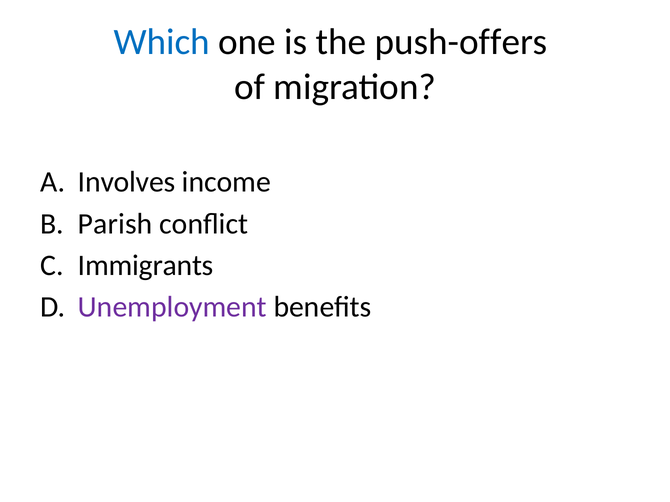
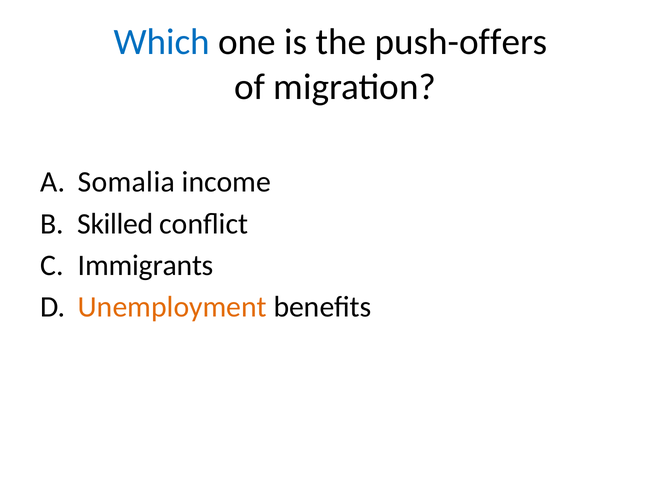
Involves: Involves -> Somalia
Parish: Parish -> Skilled
Unemployment colour: purple -> orange
